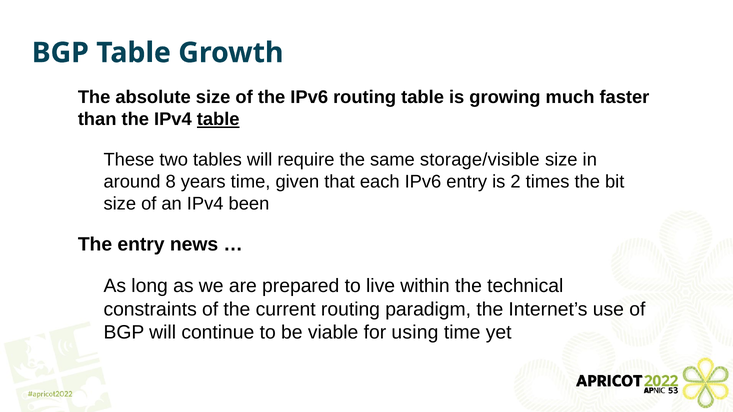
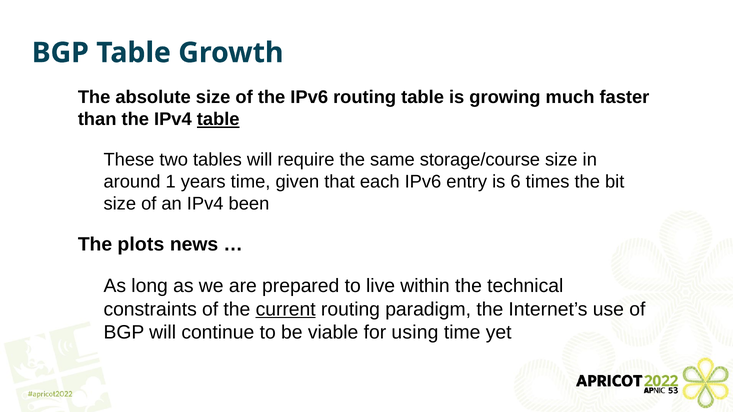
storage/visible: storage/visible -> storage/course
8: 8 -> 1
2: 2 -> 6
The entry: entry -> plots
current underline: none -> present
